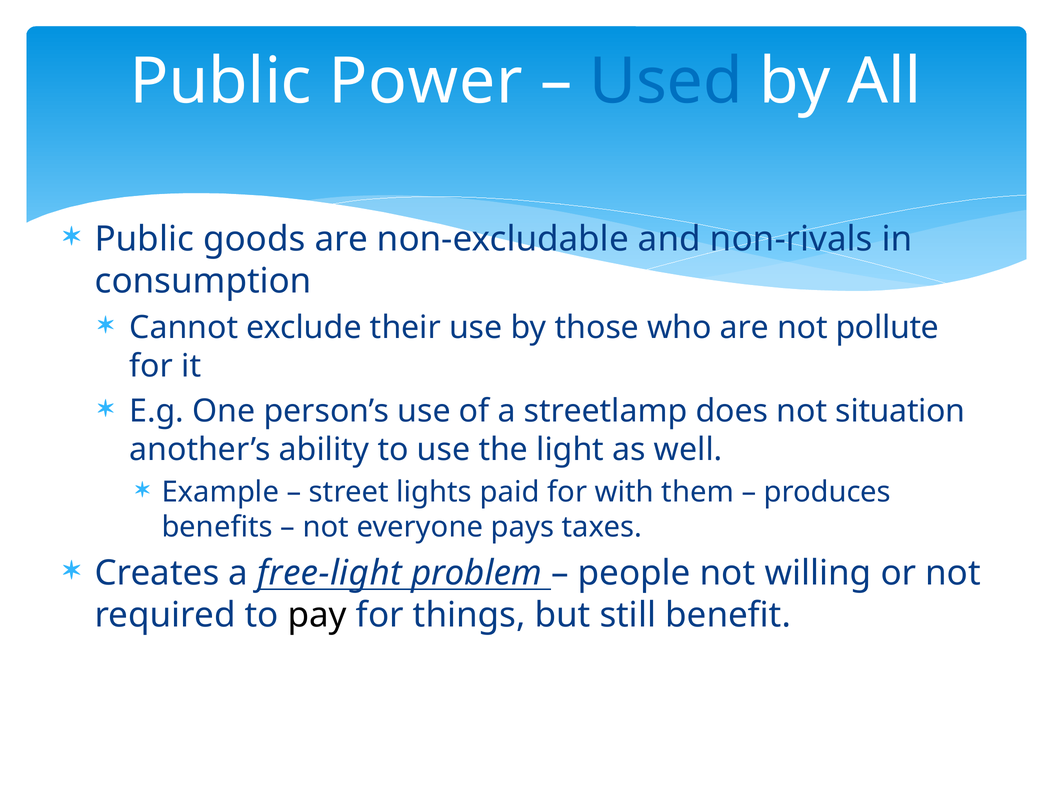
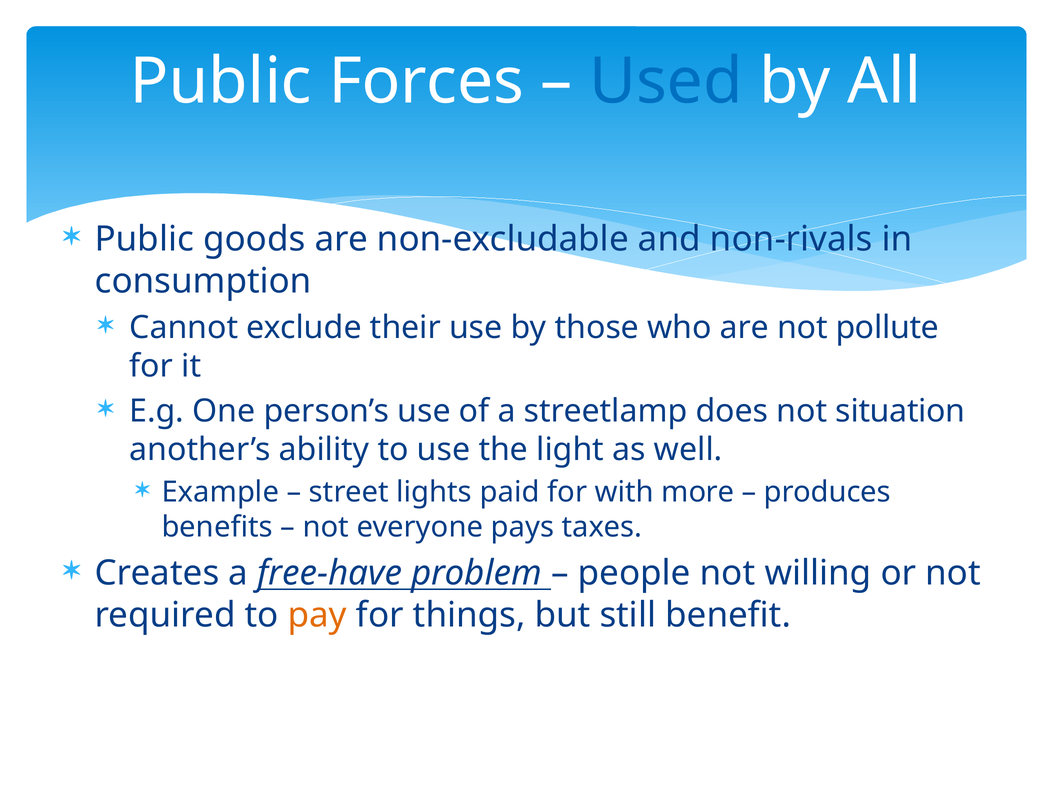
Power: Power -> Forces
them: them -> more
free-light: free-light -> free-have
pay colour: black -> orange
